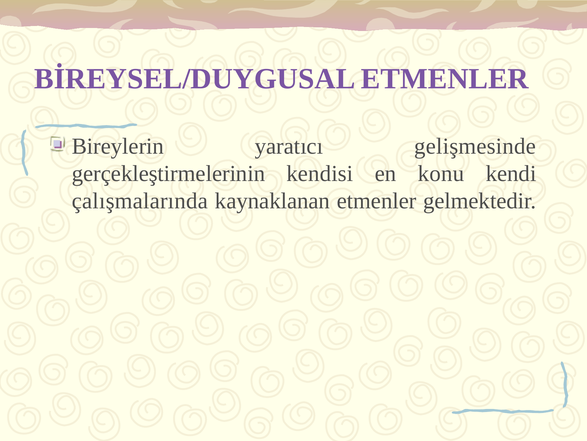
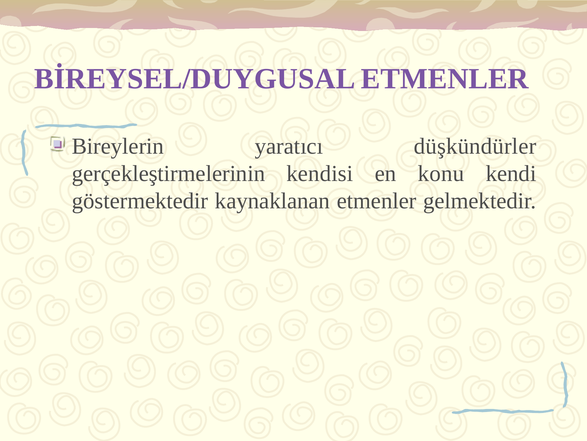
gelişmesinde: gelişmesinde -> düşkündürler
çalışmalarında: çalışmalarında -> göstermektedir
